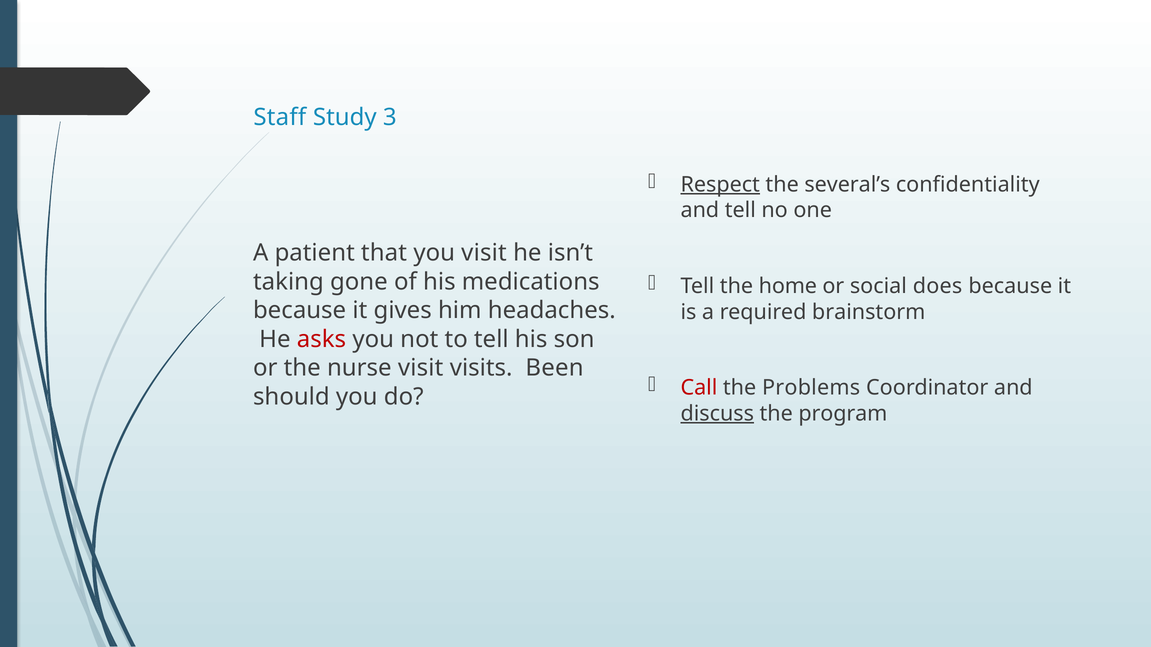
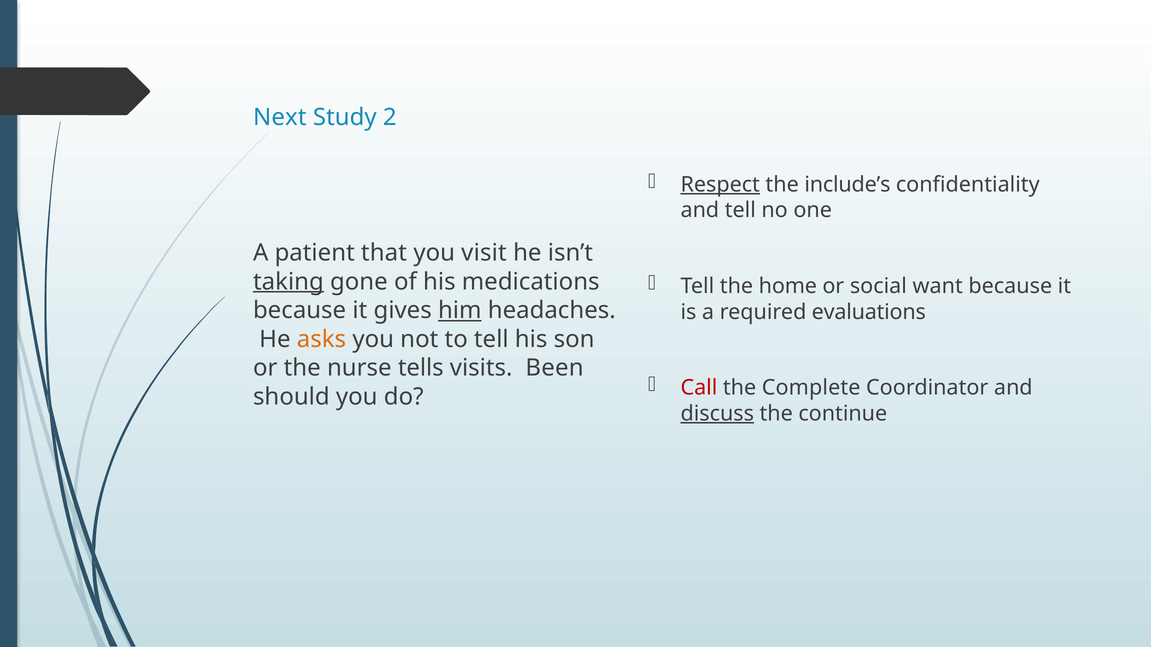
Staff: Staff -> Next
3: 3 -> 2
several’s: several’s -> include’s
does: does -> want
taking underline: none -> present
him underline: none -> present
brainstorm: brainstorm -> evaluations
asks colour: red -> orange
nurse visit: visit -> tells
Problems: Problems -> Complete
program: program -> continue
